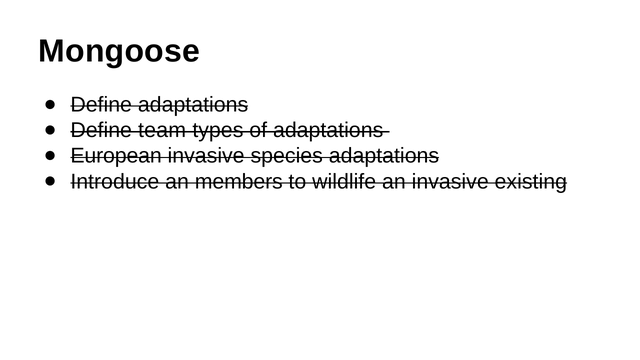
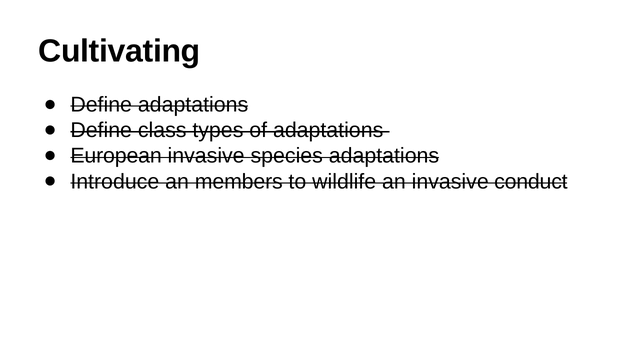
Mongoose: Mongoose -> Cultivating
team: team -> class
existing: existing -> conduct
